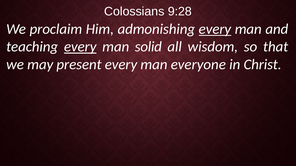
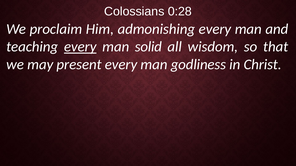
9:28: 9:28 -> 0:28
every at (215, 29) underline: present -> none
everyone: everyone -> godliness
